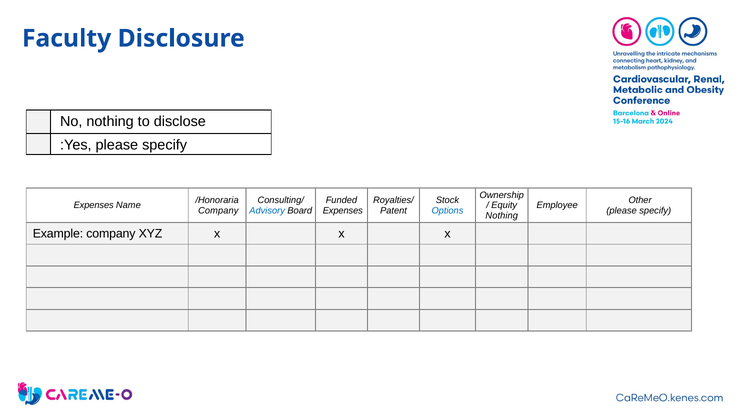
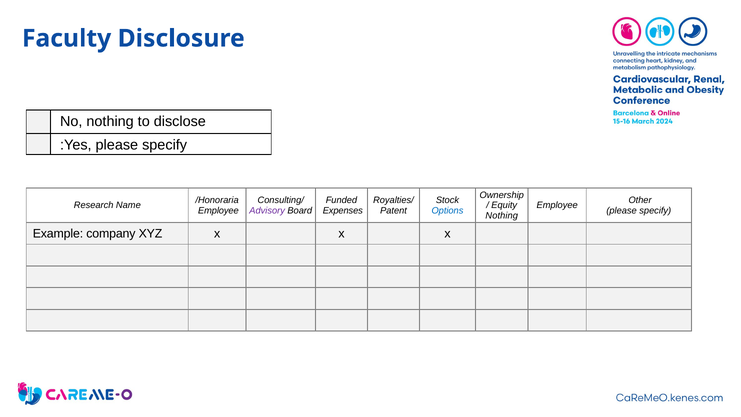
Expenses at (94, 205): Expenses -> Research
Company at (218, 210): Company -> Employee
Advisory colour: blue -> purple
